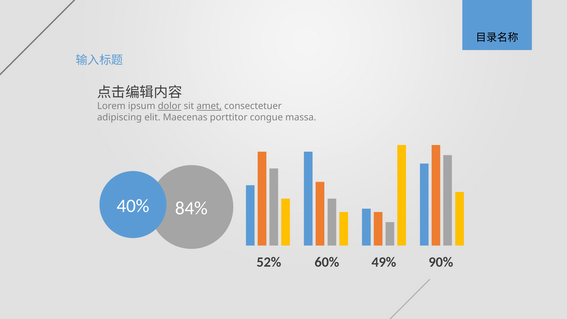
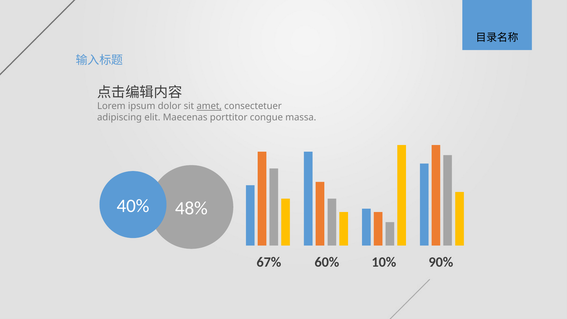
dolor underline: present -> none
84%: 84% -> 48%
52%: 52% -> 67%
49%: 49% -> 10%
